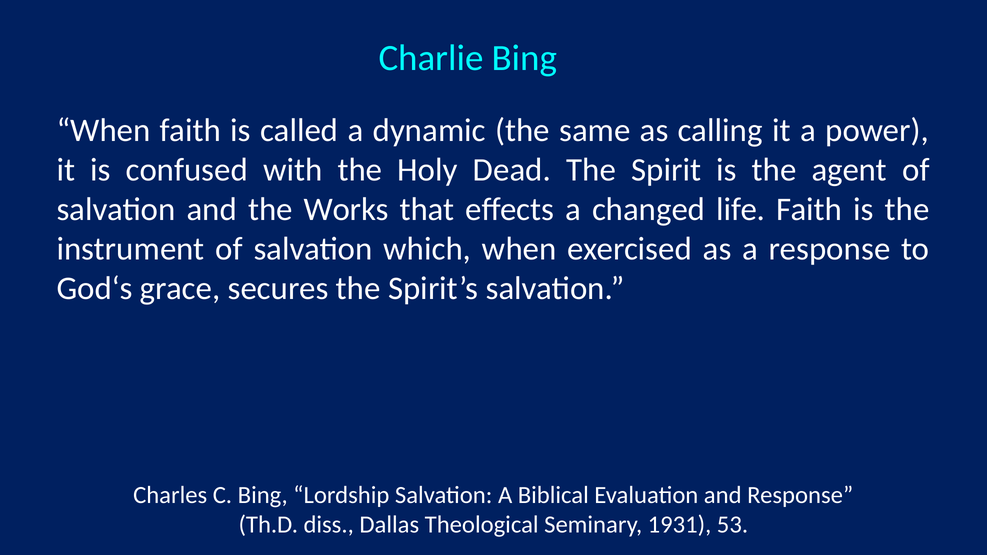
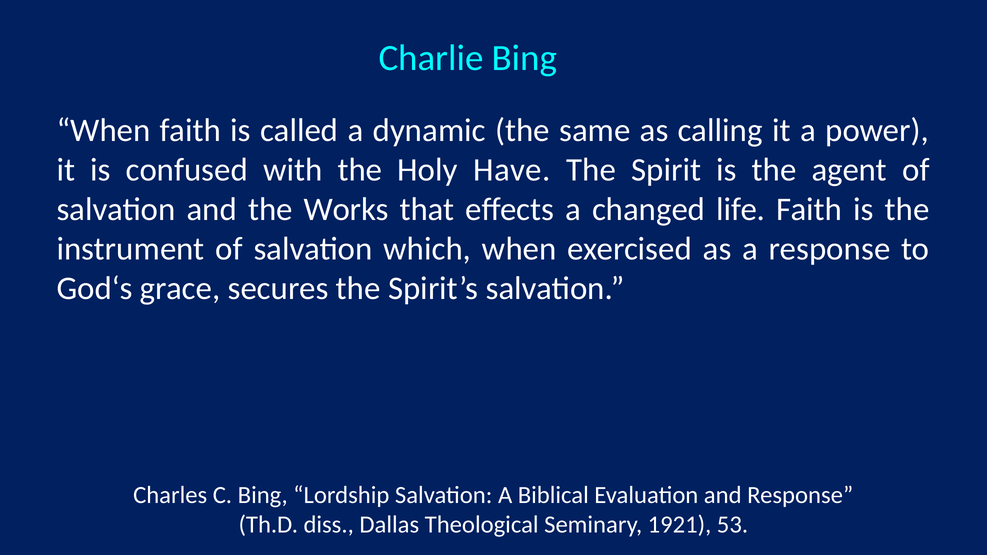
Dead: Dead -> Have
1931: 1931 -> 1921
